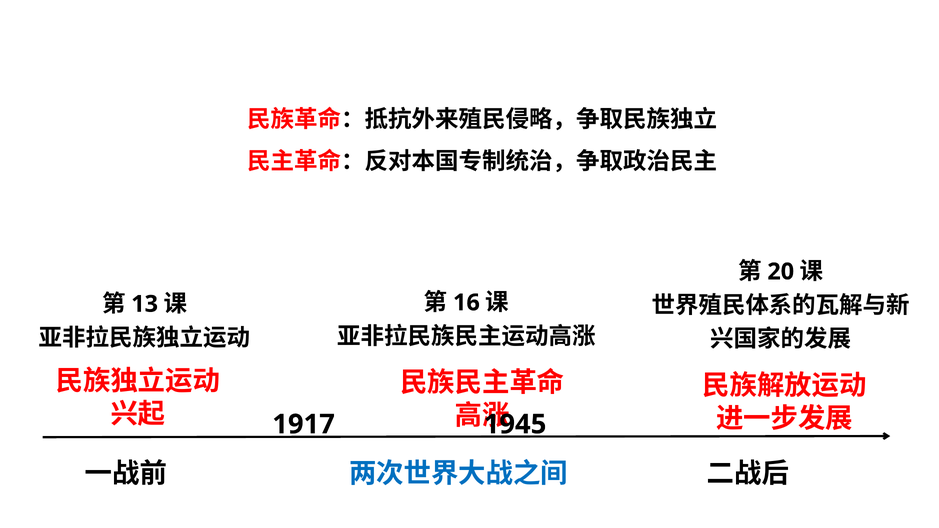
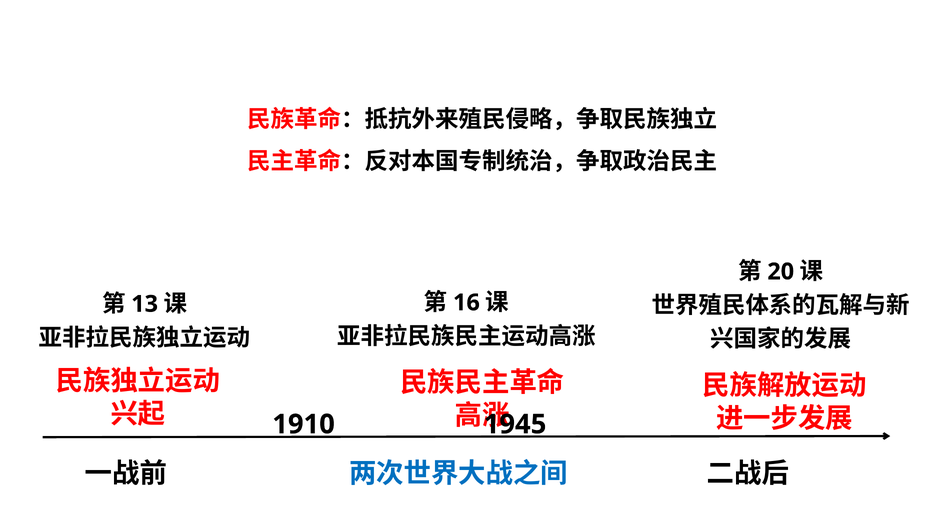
1917: 1917 -> 1910
